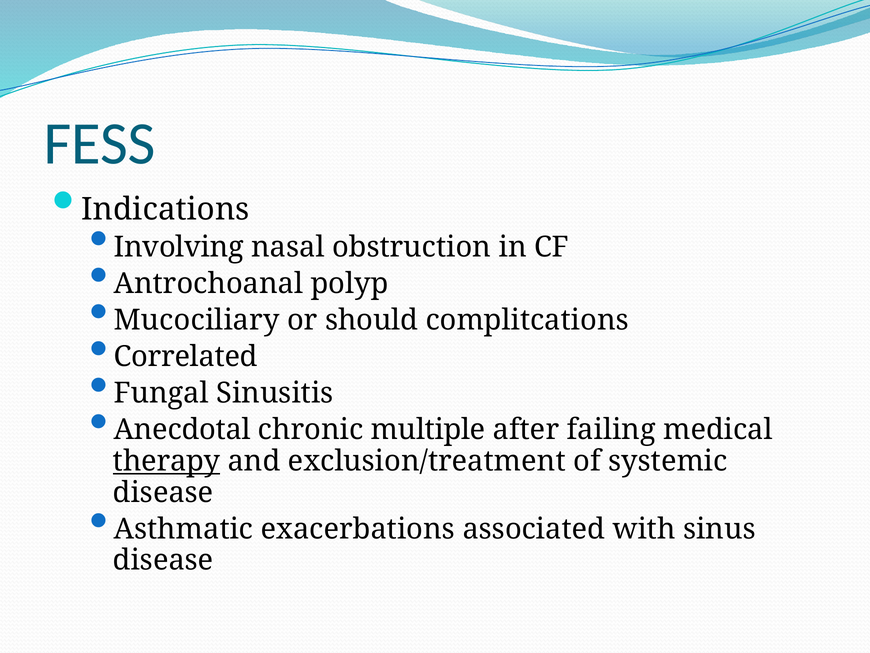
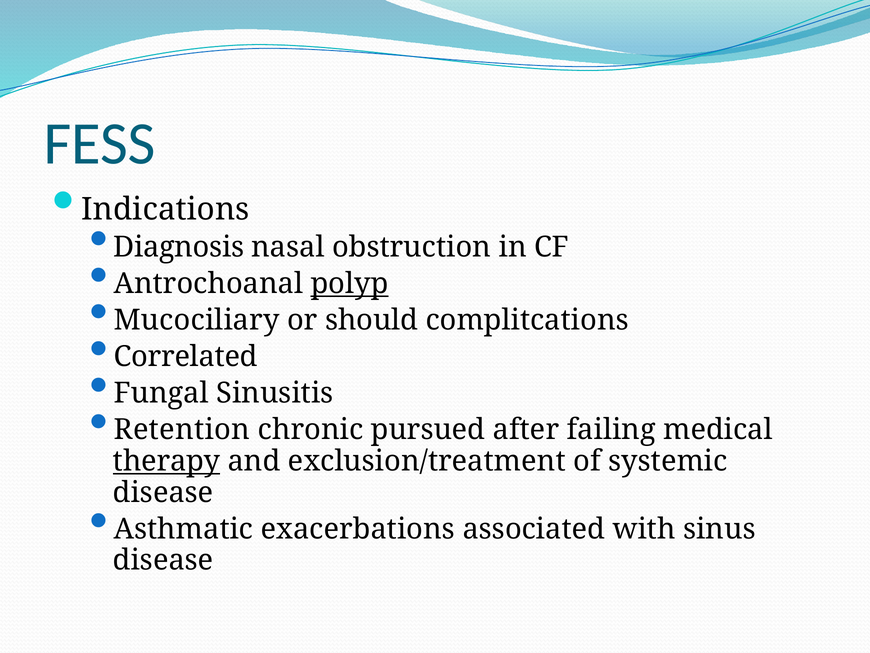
Involving: Involving -> Diagnosis
polyp underline: none -> present
Anecdotal: Anecdotal -> Retention
multiple: multiple -> pursued
